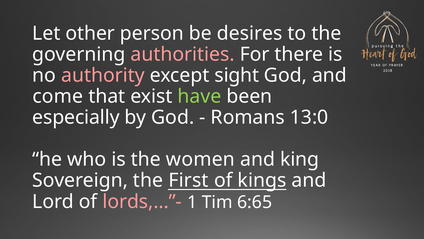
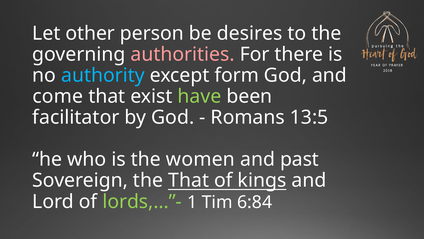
authority colour: pink -> light blue
sight: sight -> form
especially: especially -> facilitator
13:0: 13:0 -> 13:5
king: king -> past
the First: First -> That
lords,…”- colour: pink -> light green
6:65: 6:65 -> 6:84
